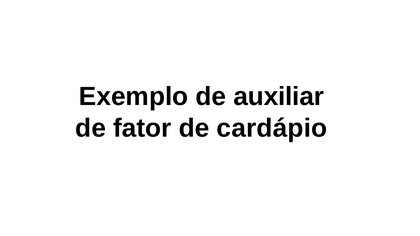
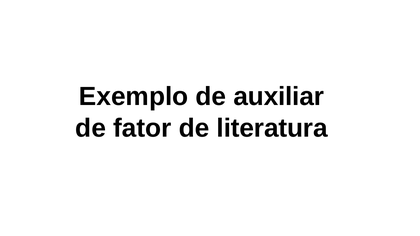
cardápio: cardápio -> literatura
